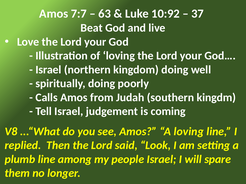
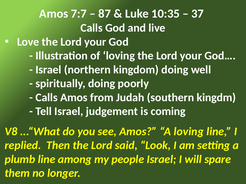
63: 63 -> 87
10:92: 10:92 -> 10:35
Beat at (92, 28): Beat -> Calls
